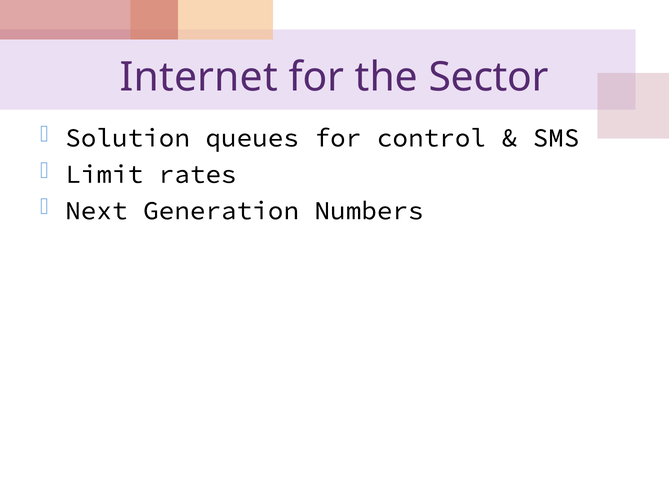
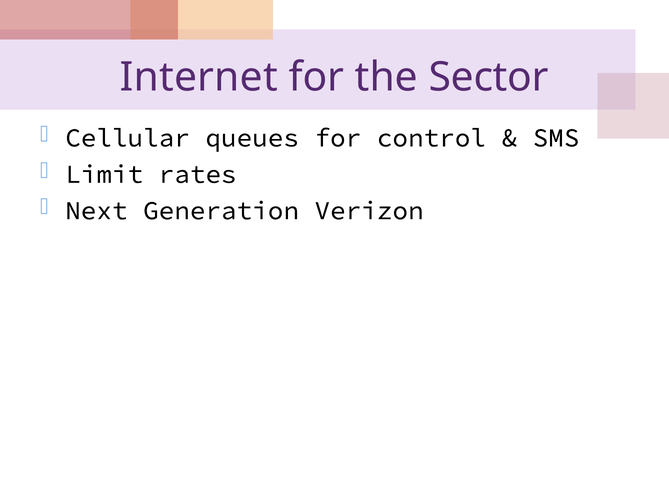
Solution: Solution -> Cellular
Numbers: Numbers -> Verizon
